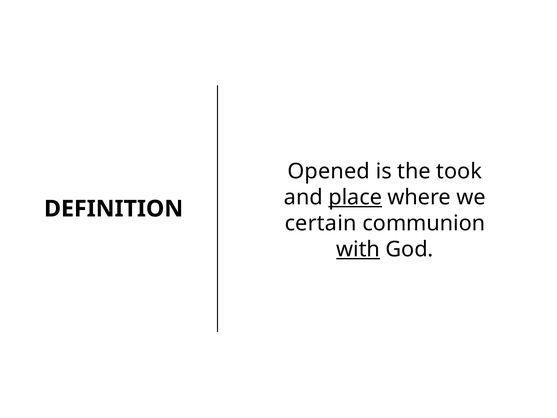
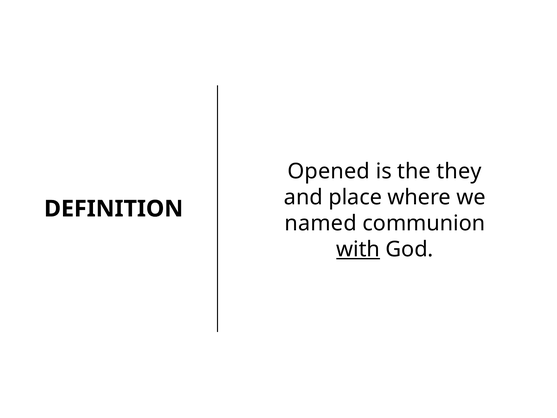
took: took -> they
place underline: present -> none
certain: certain -> named
